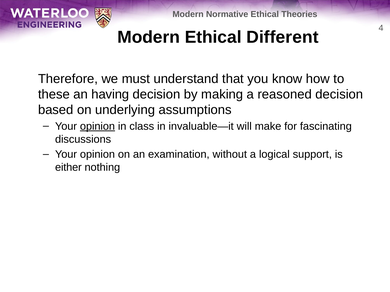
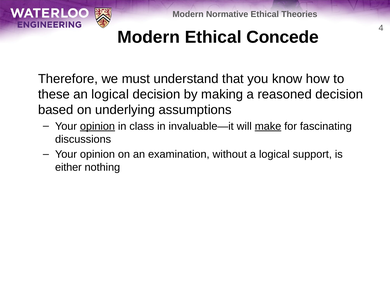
Different: Different -> Concede
an having: having -> logical
make underline: none -> present
